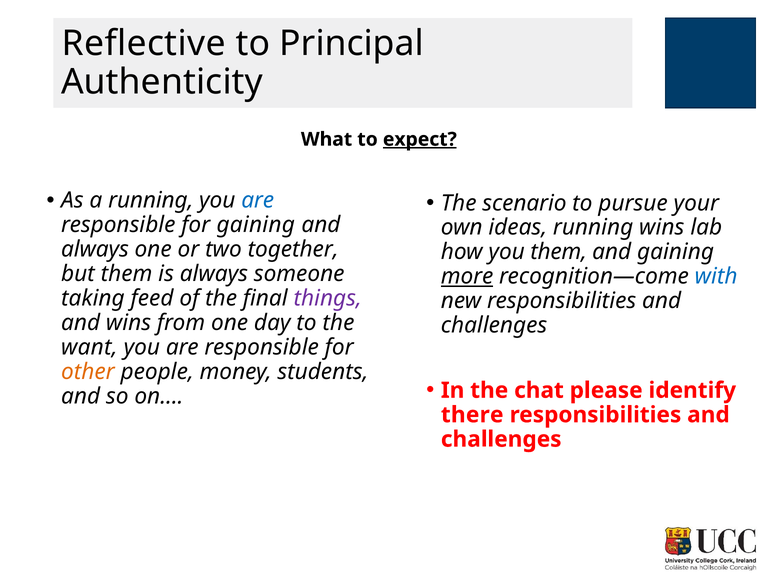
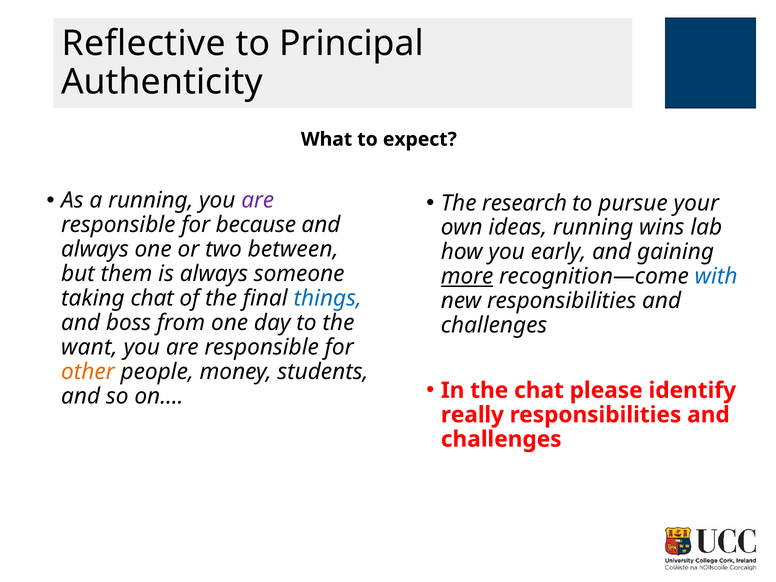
expect underline: present -> none
are at (258, 201) colour: blue -> purple
scenario: scenario -> research
for gaining: gaining -> because
together: together -> between
you them: them -> early
taking feed: feed -> chat
things colour: purple -> blue
and wins: wins -> boss
there: there -> really
